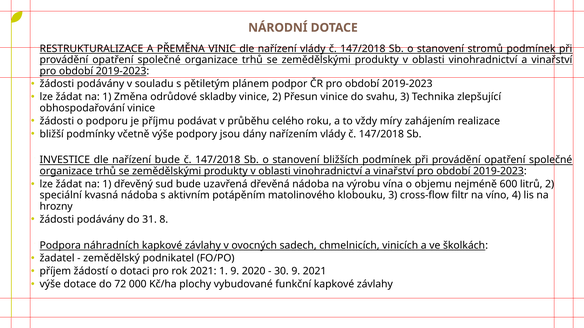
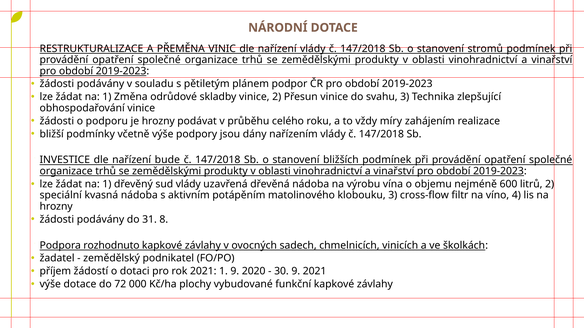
je příjmu: příjmu -> hrozny
sud bude: bude -> vlády
náhradních: náhradních -> rozhodnuto
